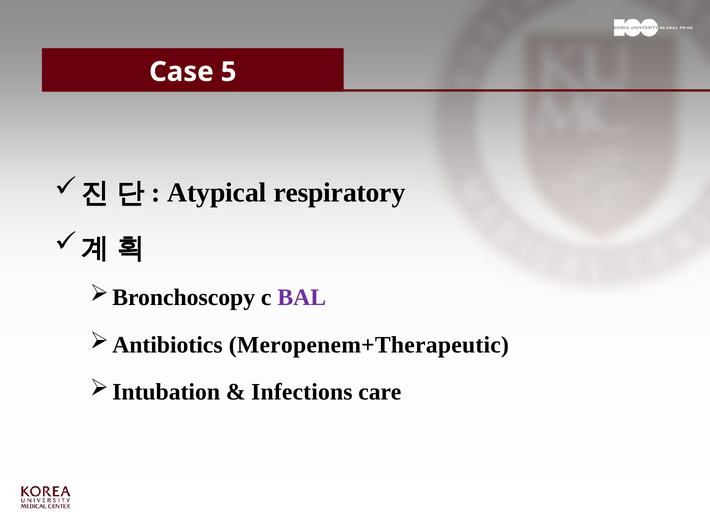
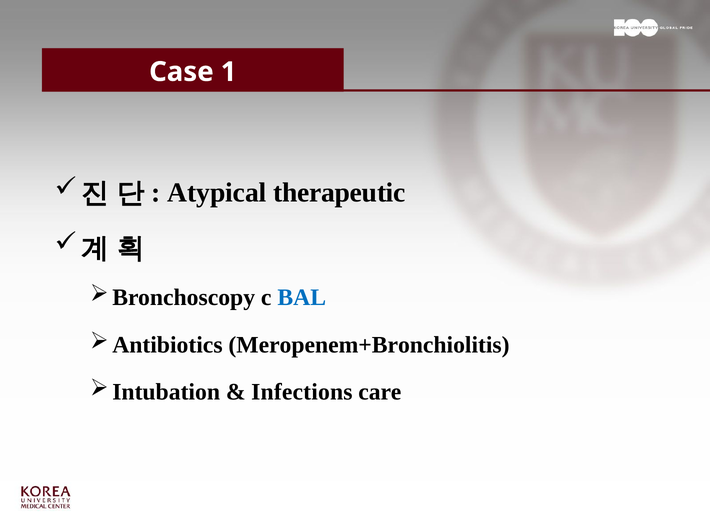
5: 5 -> 1
respiratory: respiratory -> therapeutic
BAL colour: purple -> blue
Meropenem+Therapeutic: Meropenem+Therapeutic -> Meropenem+Bronchiolitis
